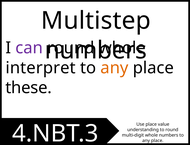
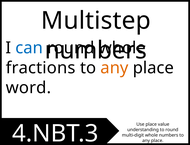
can colour: purple -> blue
interpret: interpret -> fractions
these: these -> word
